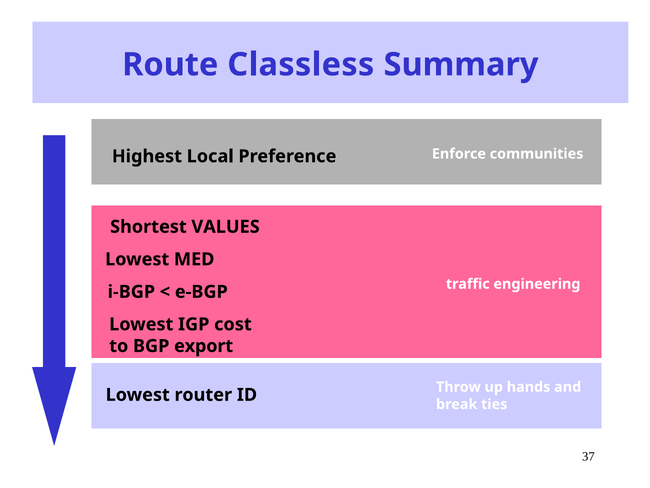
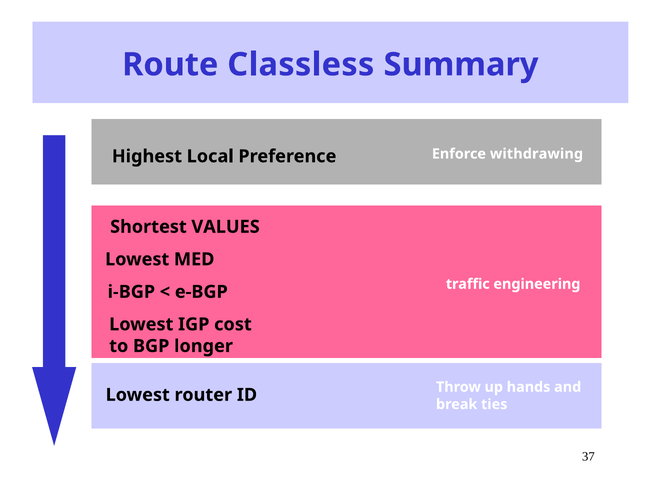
communities: communities -> withdrawing
export: export -> longer
